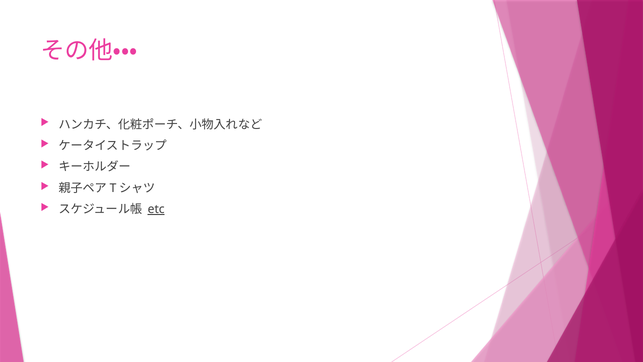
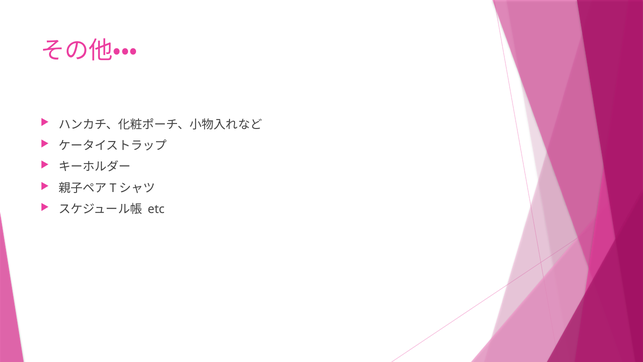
etc underline: present -> none
